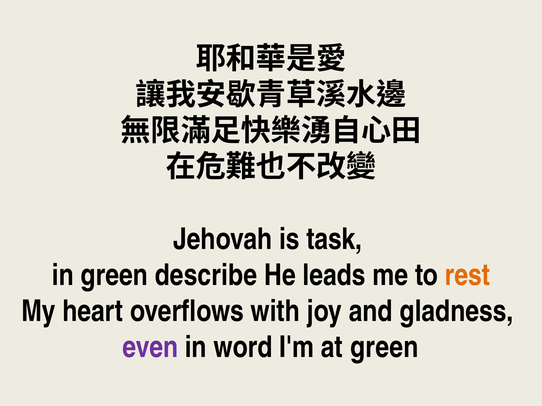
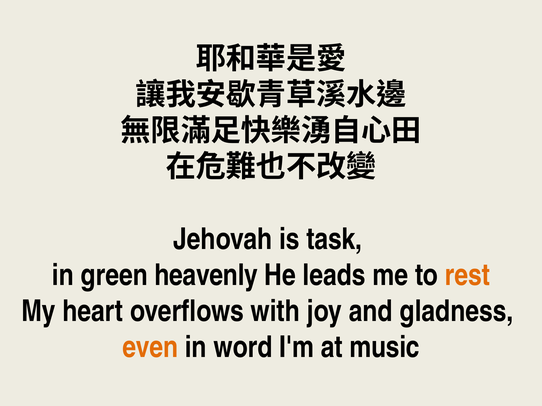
describe: describe -> heavenly
even colour: purple -> orange
at green: green -> music
